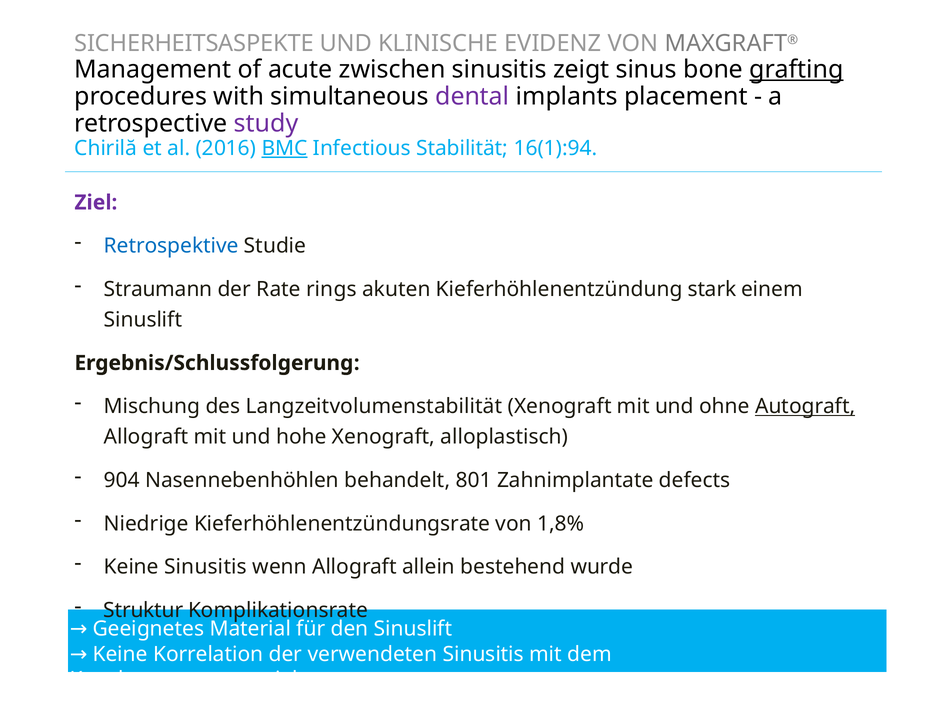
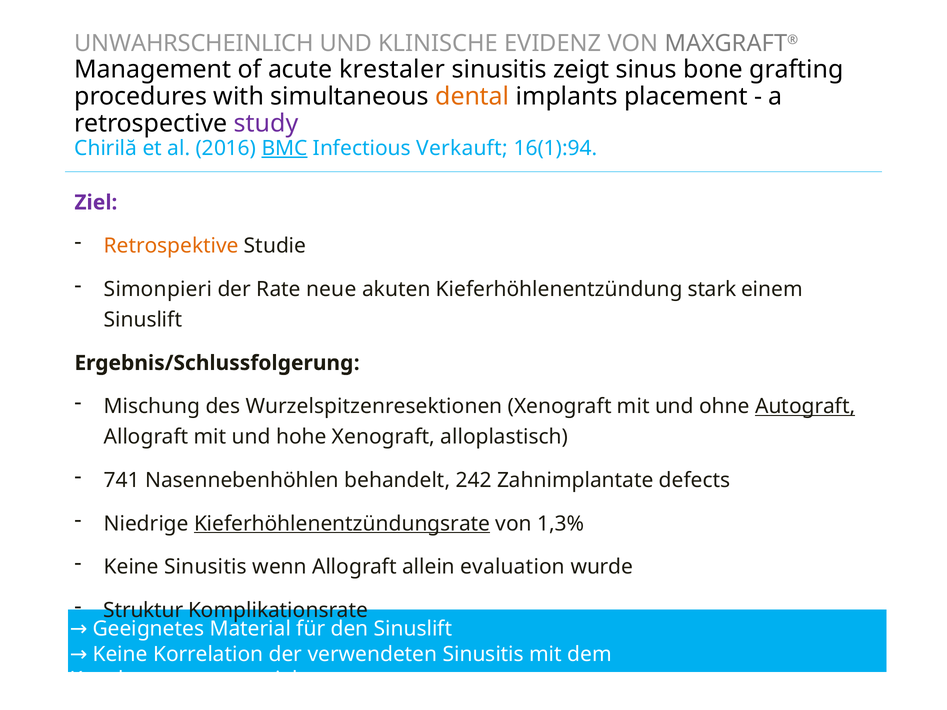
SICHERHEITSASPEKTE: SICHERHEITSASPEKTE -> UNWAHRSCHEINLICH
zwischen: zwischen -> krestaler
grafting underline: present -> none
dental colour: purple -> orange
Stabilität: Stabilität -> Verkauft
Retrospektive colour: blue -> orange
Straumann: Straumann -> Simonpieri
rings: rings -> neue
Langzeitvolumenstabilität: Langzeitvolumenstabilität -> Wurzelspitzenresektionen
904: 904 -> 741
801: 801 -> 242
Kieferhöhlenentzündungsrate underline: none -> present
1,8%: 1,8% -> 1,3%
bestehend: bestehend -> evaluation
